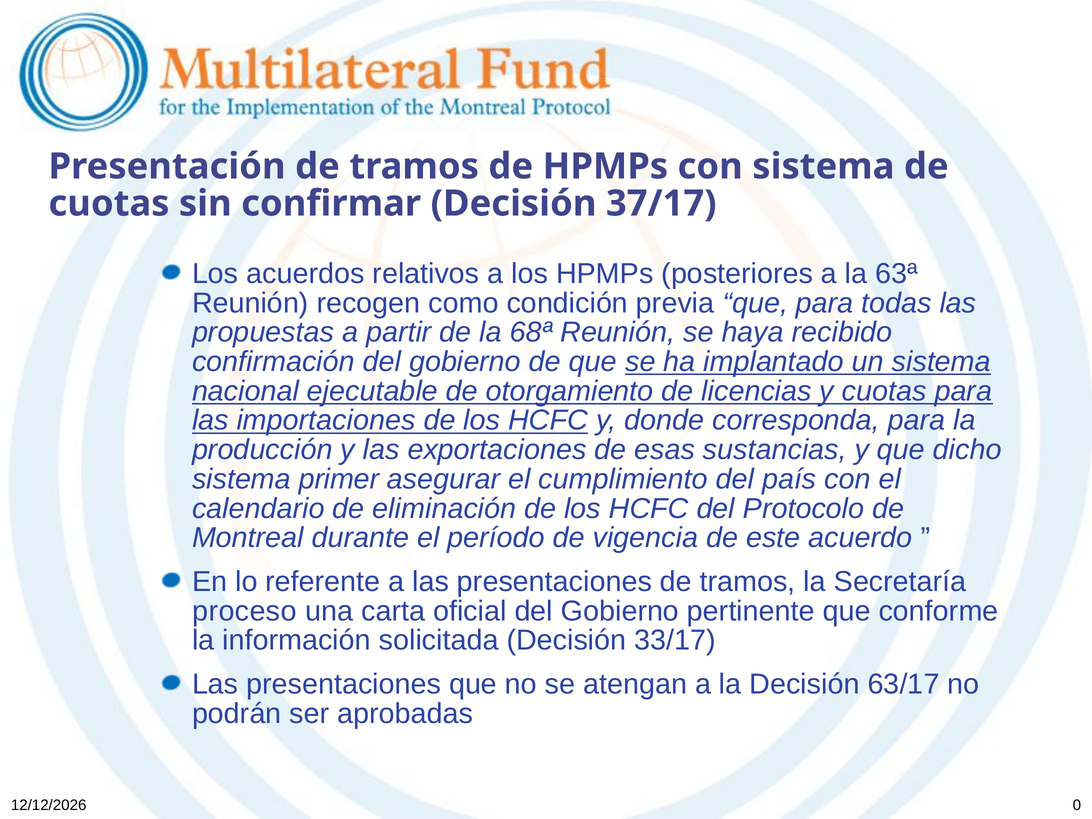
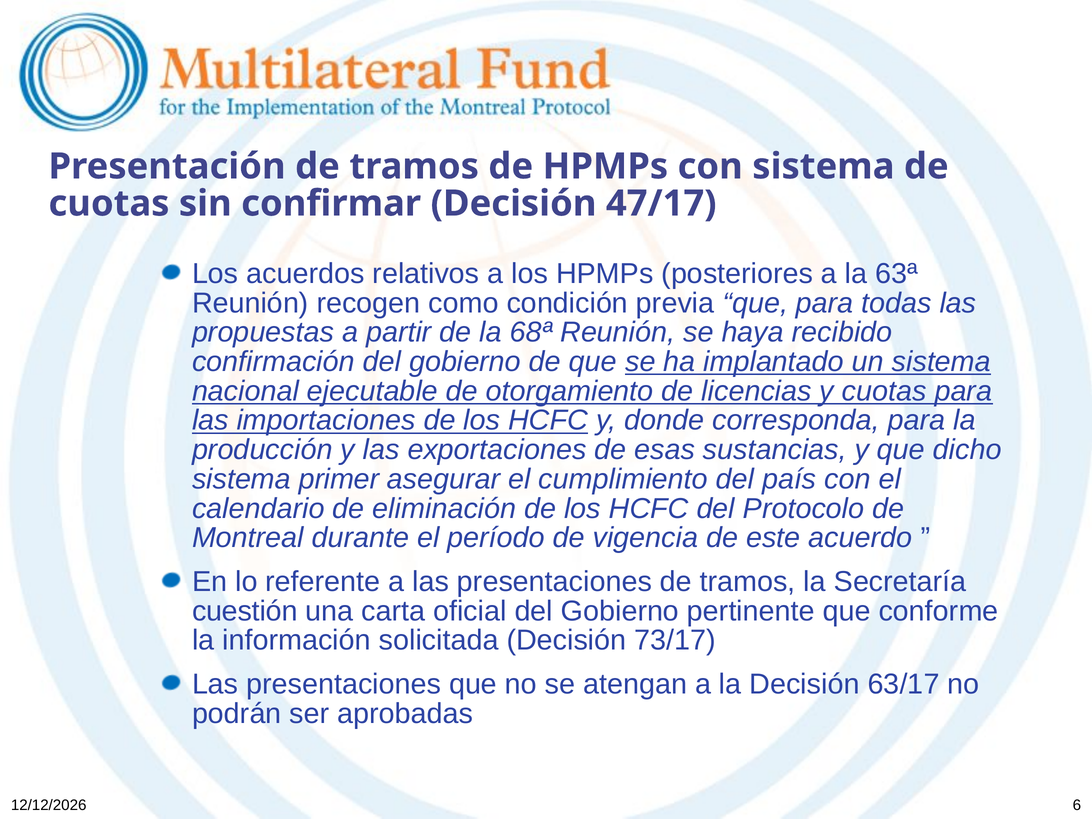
37/17: 37/17 -> 47/17
proceso: proceso -> cuestión
33/17: 33/17 -> 73/17
0: 0 -> 6
